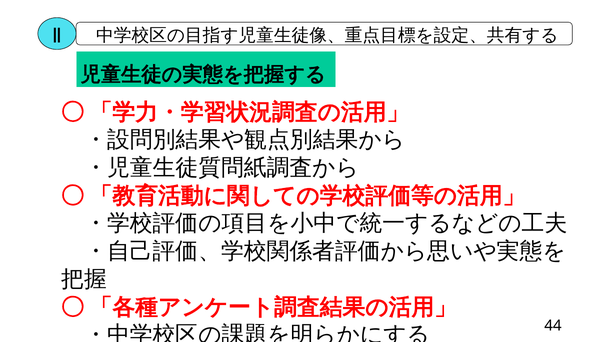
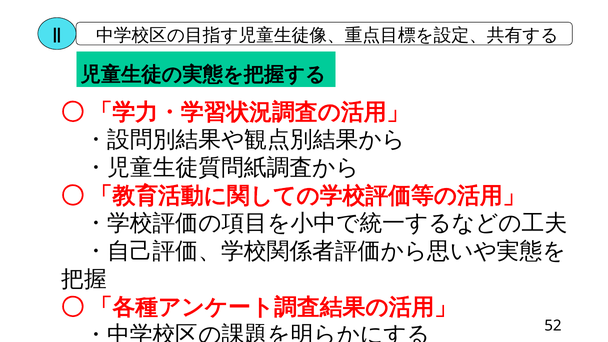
44: 44 -> 52
